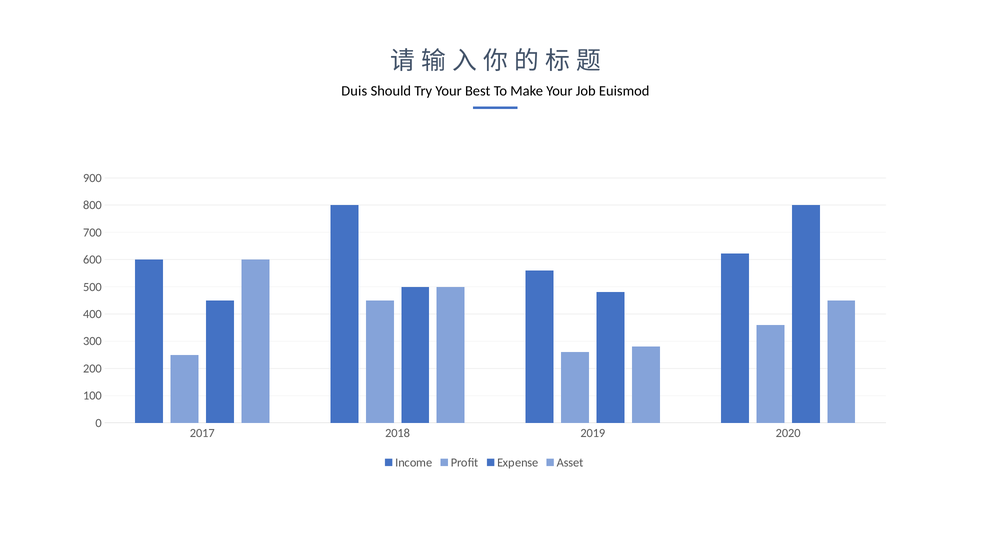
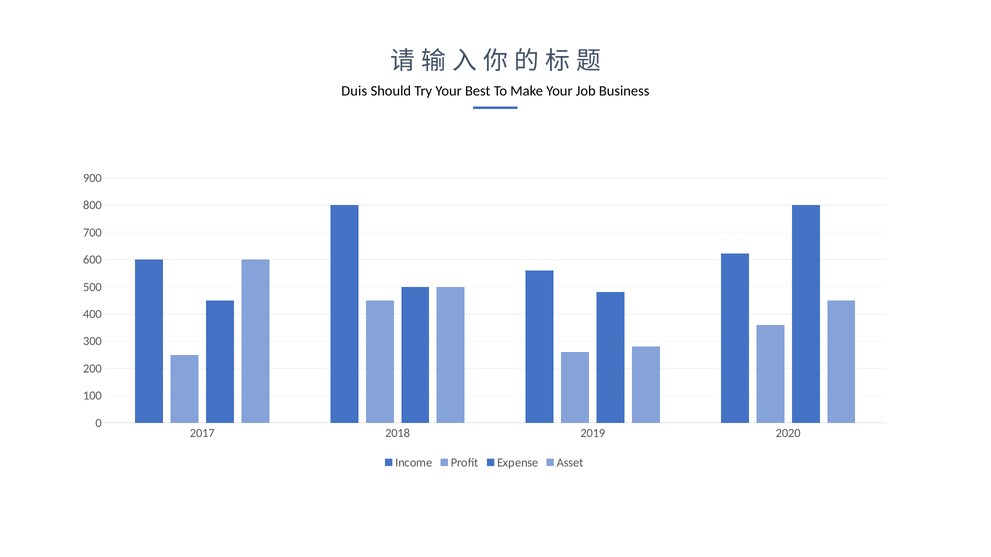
Euismod: Euismod -> Business
